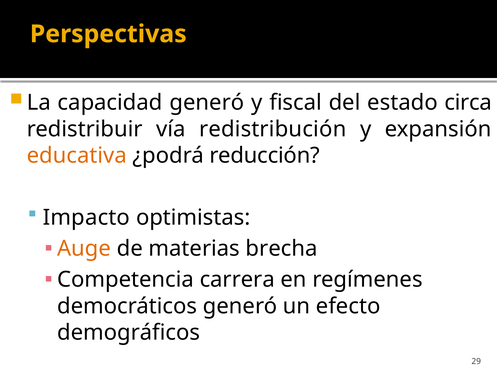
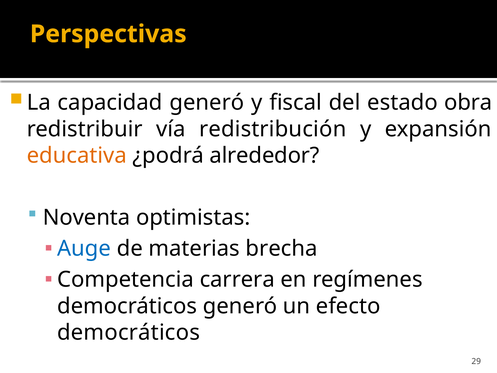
circa: circa -> obra
reducción: reducción -> alrededor
Impacto: Impacto -> Noventa
Auge colour: orange -> blue
demográficos at (129, 332): demográficos -> democráticos
